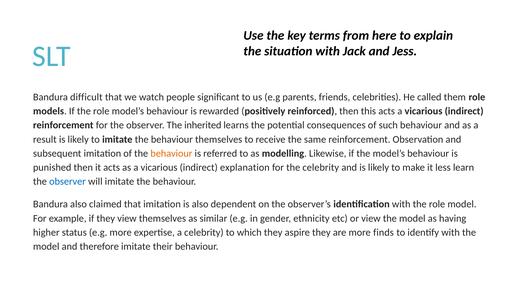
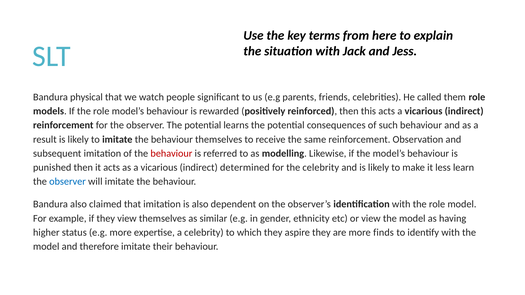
difficult: difficult -> physical
observer The inherited: inherited -> potential
behaviour at (171, 154) colour: orange -> red
explanation: explanation -> determined
